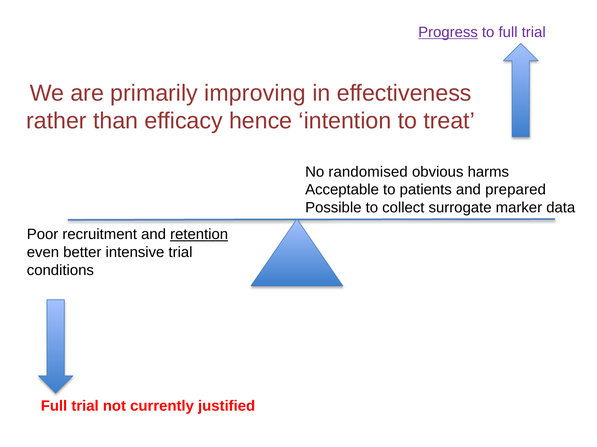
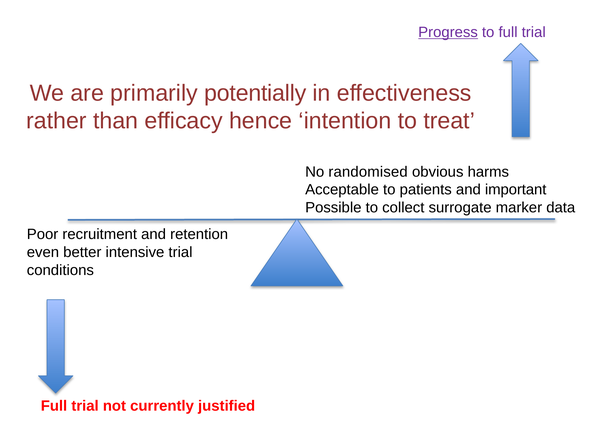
improving: improving -> potentially
prepared: prepared -> important
retention underline: present -> none
